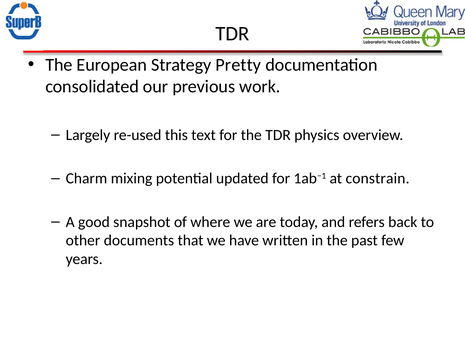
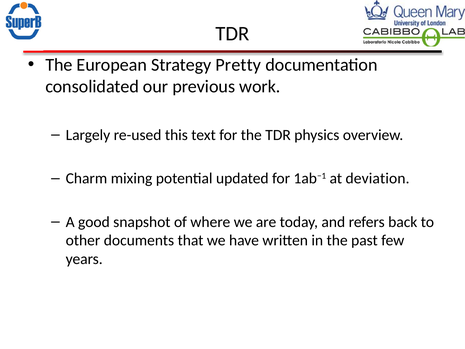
constrain: constrain -> deviation
